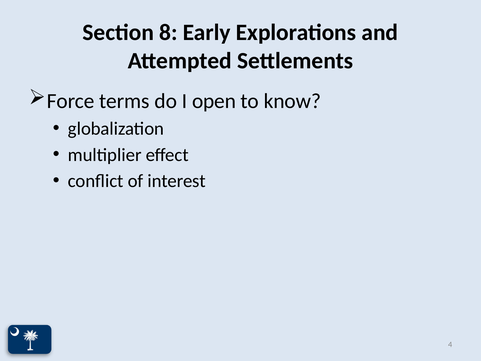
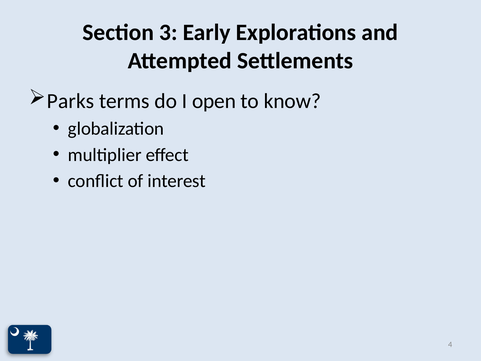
8: 8 -> 3
Force: Force -> Parks
